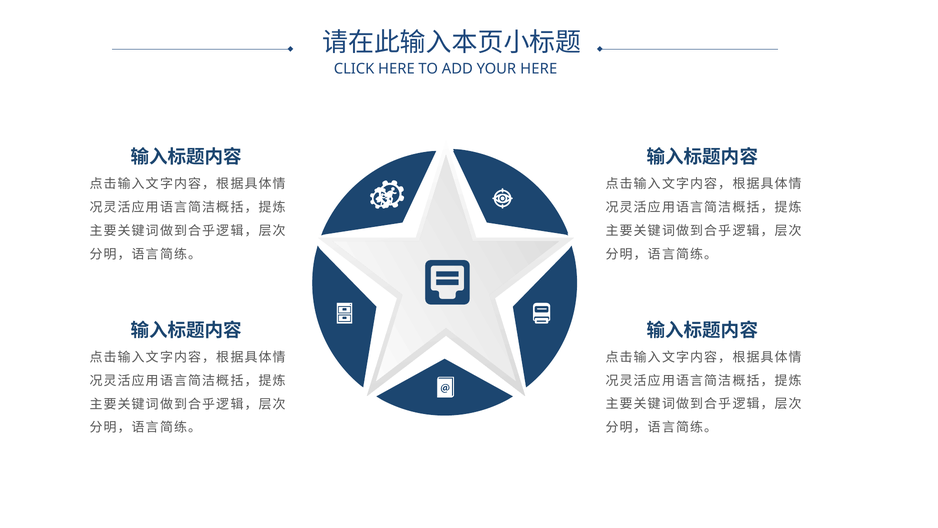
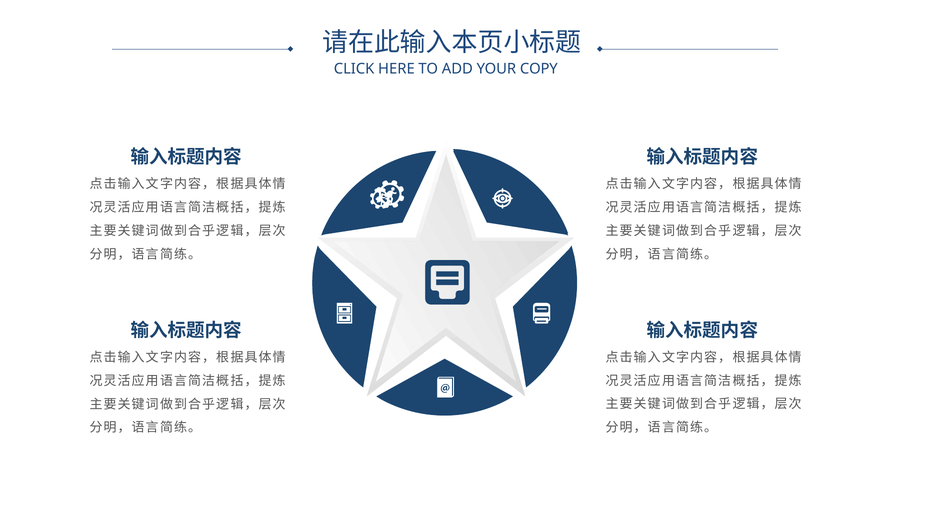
YOUR HERE: HERE -> COPY
